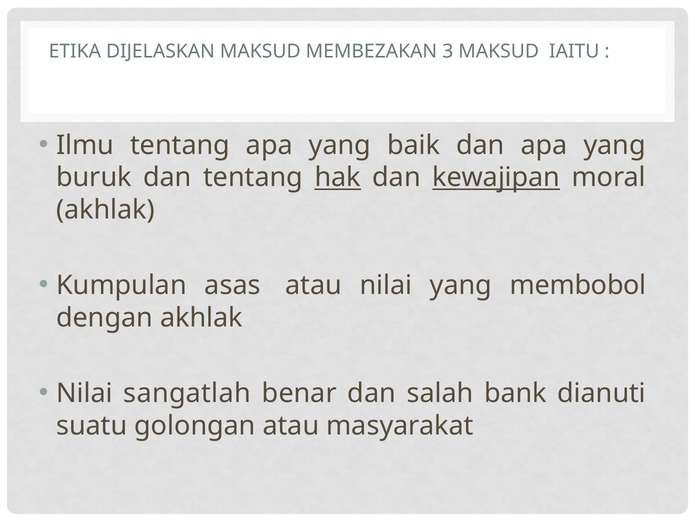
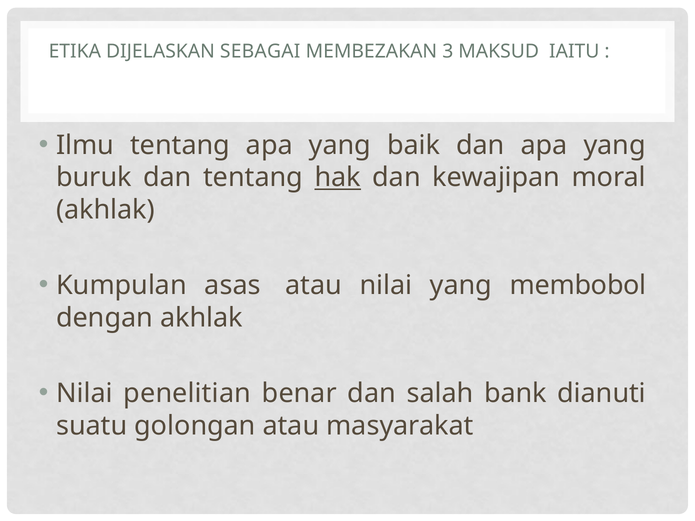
DIJELASKAN MAKSUD: MAKSUD -> SEBAGAI
kewajipan underline: present -> none
sangatlah: sangatlah -> penelitian
